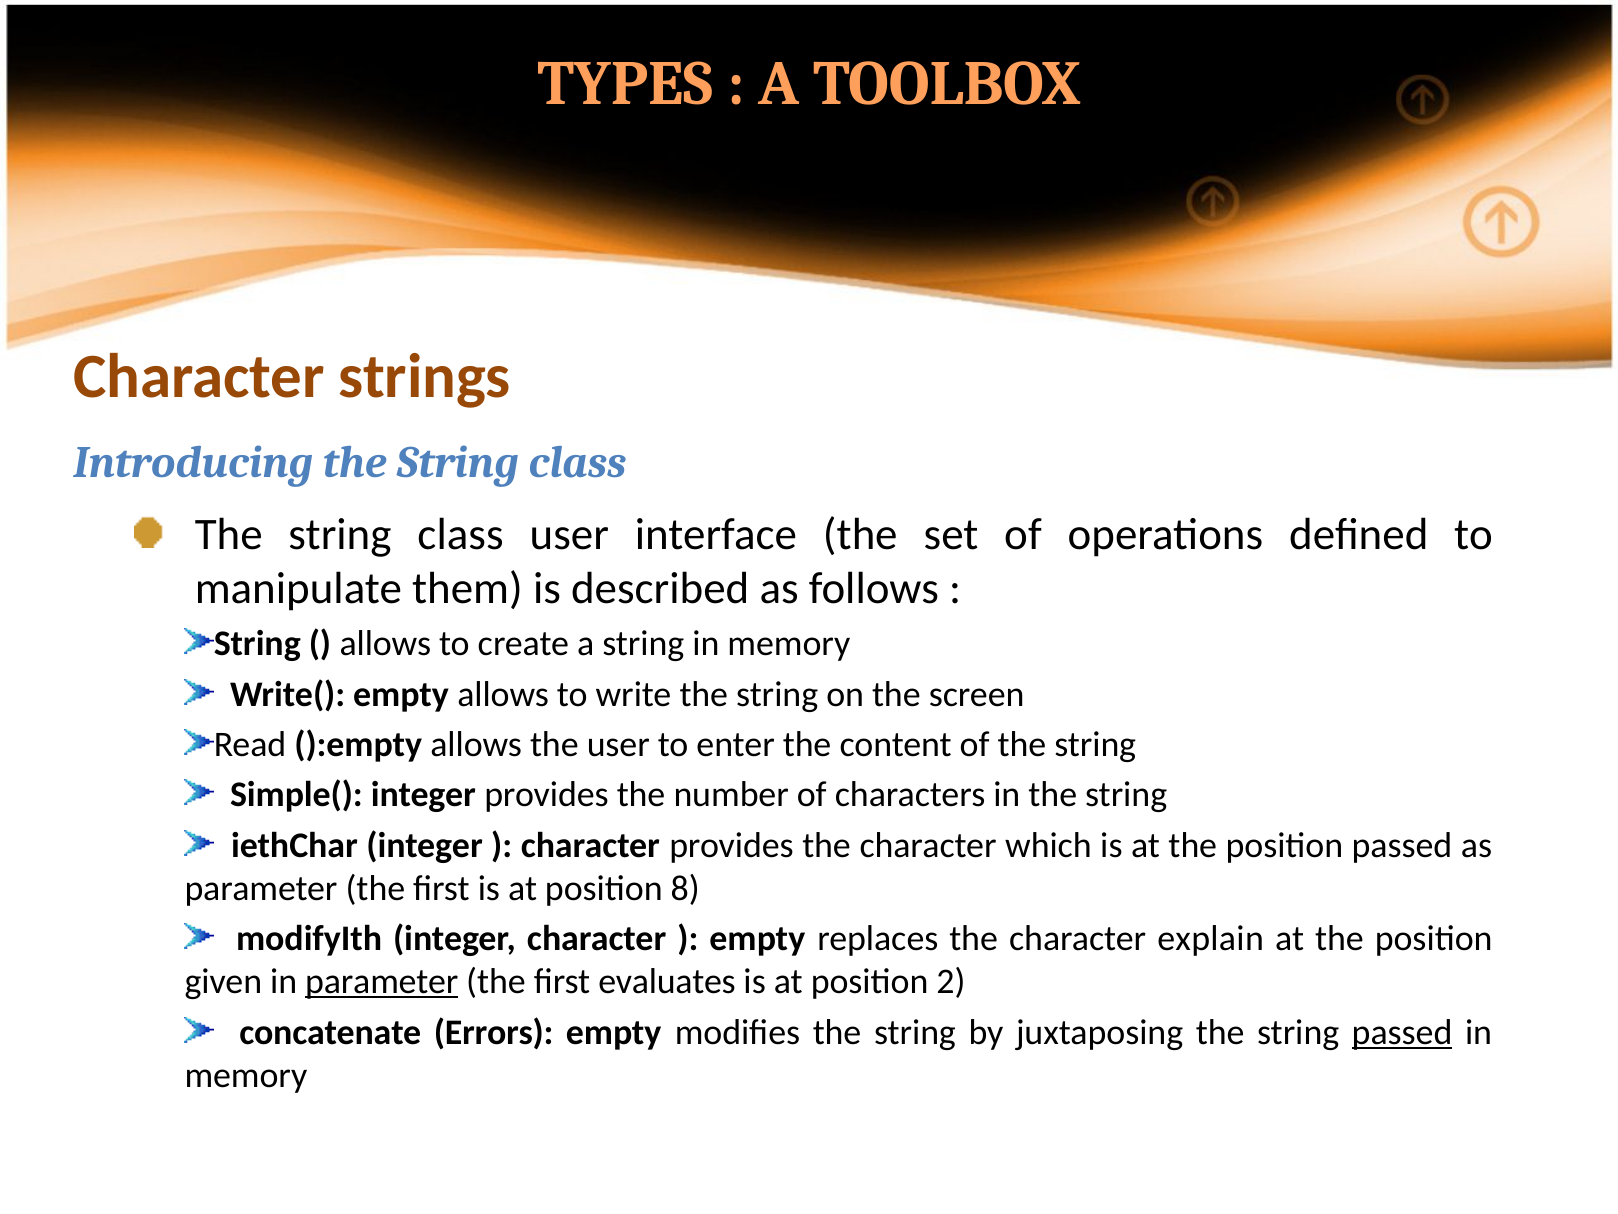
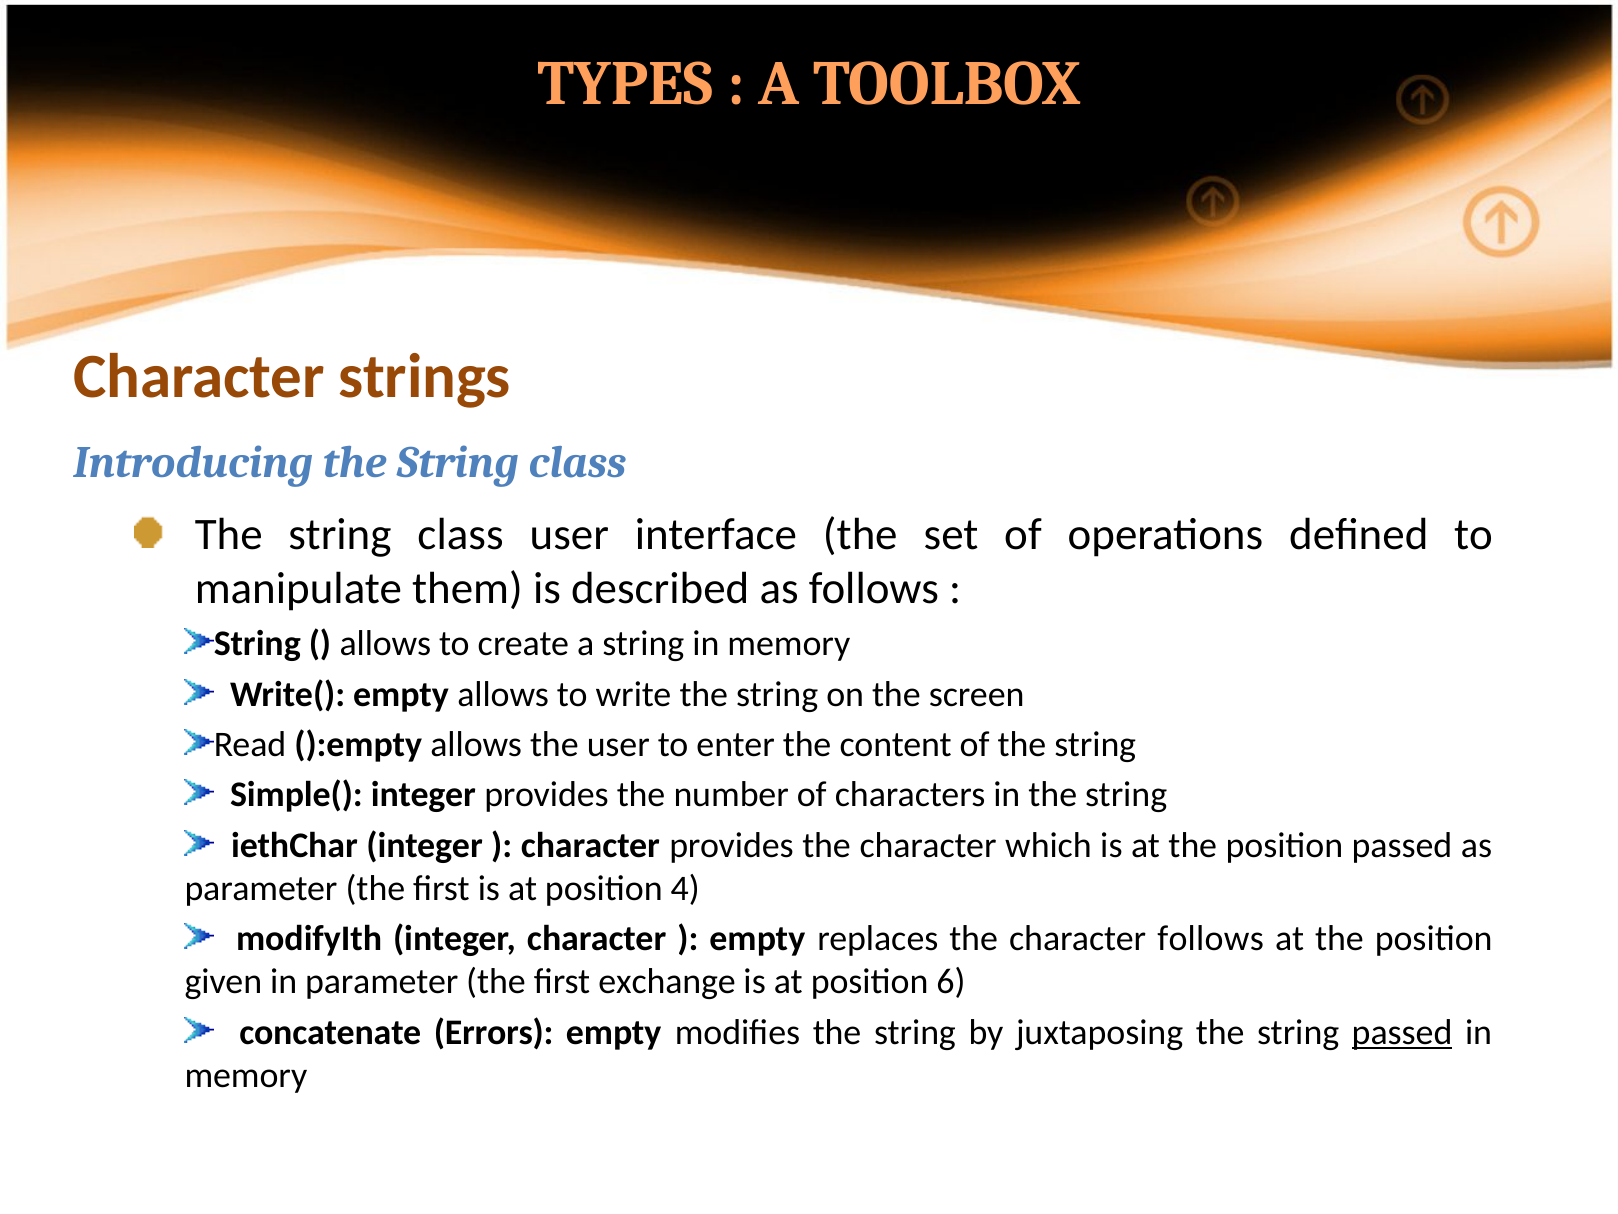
8: 8 -> 4
character explain: explain -> follows
parameter at (382, 982) underline: present -> none
evaluates: evaluates -> exchange
2: 2 -> 6
